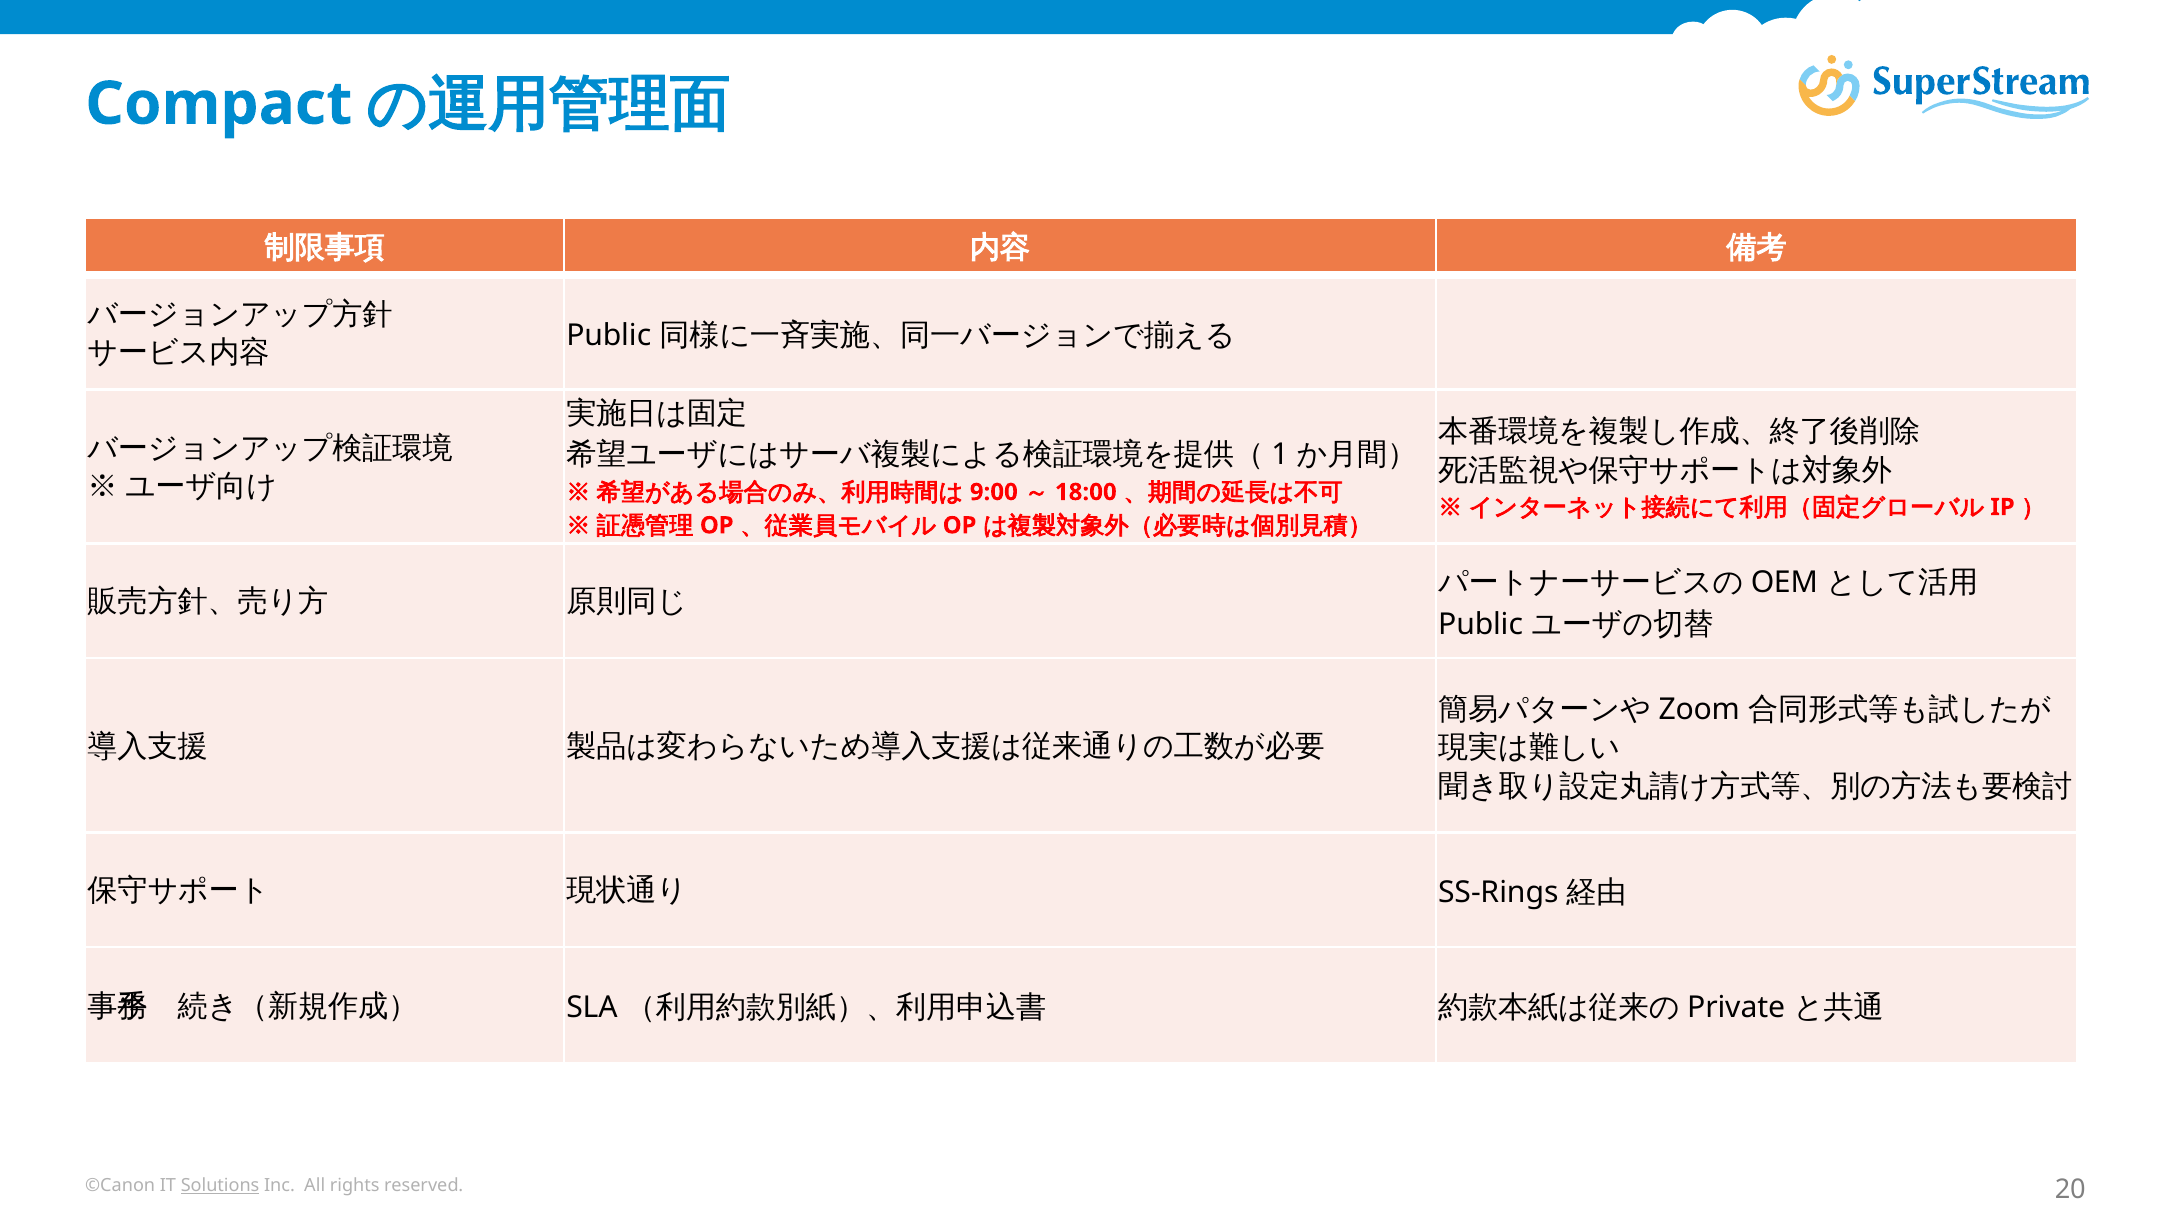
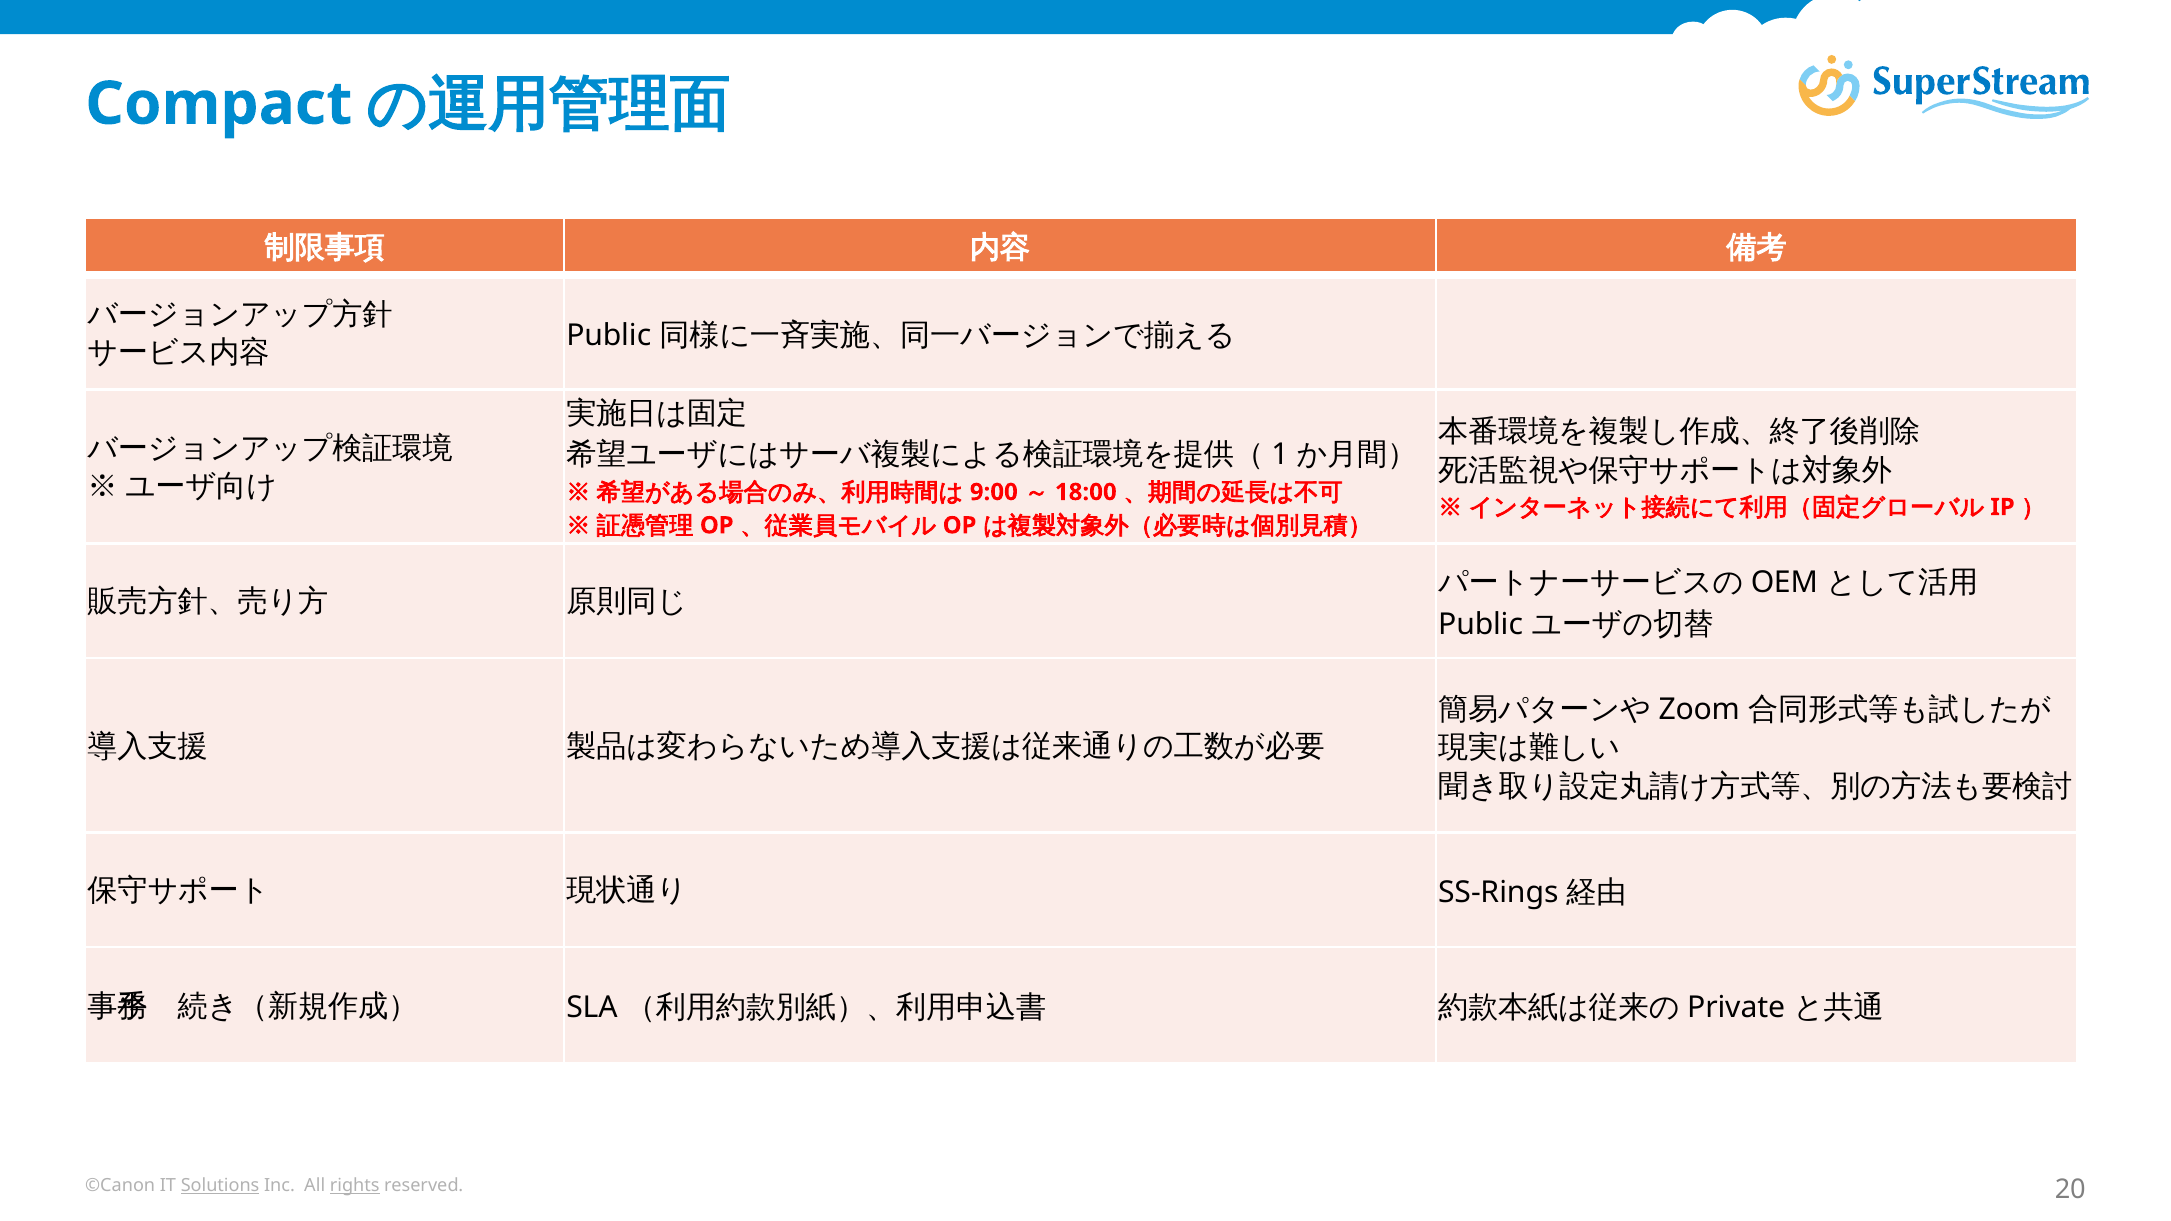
rights underline: none -> present
